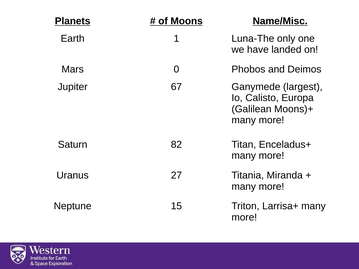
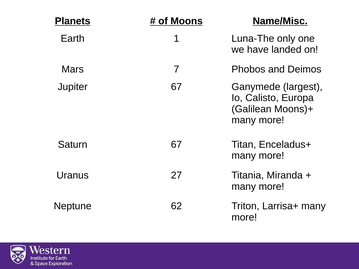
0: 0 -> 7
Saturn 82: 82 -> 67
15: 15 -> 62
